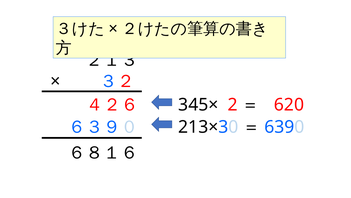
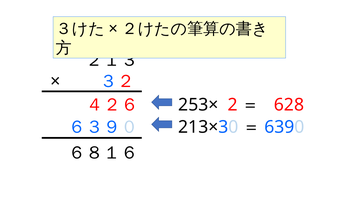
345×: 345× -> 253×
620: 620 -> 628
